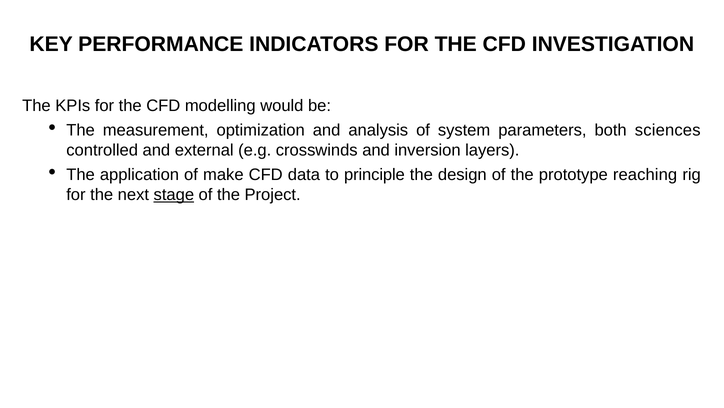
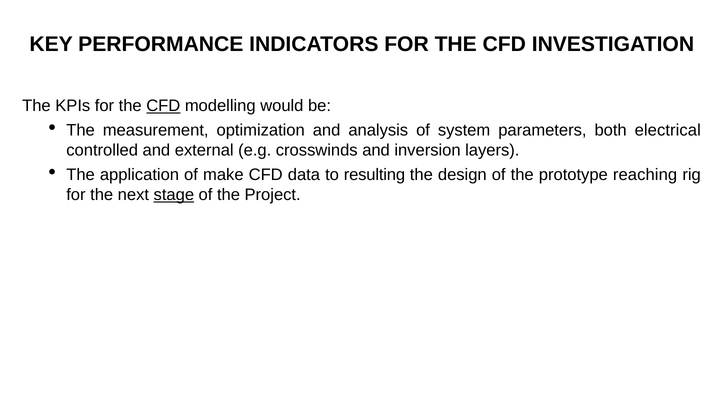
CFD at (163, 106) underline: none -> present
sciences: sciences -> electrical
principle: principle -> resulting
